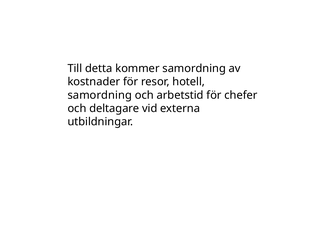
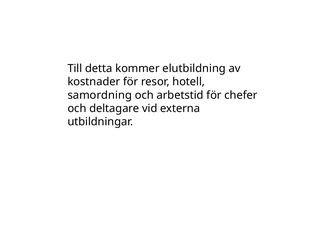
kommer samordning: samordning -> elutbildning
